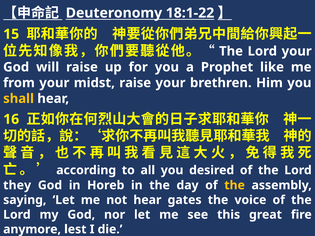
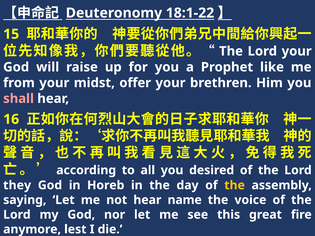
midst raise: raise -> offer
shall colour: yellow -> pink
gates: gates -> name
